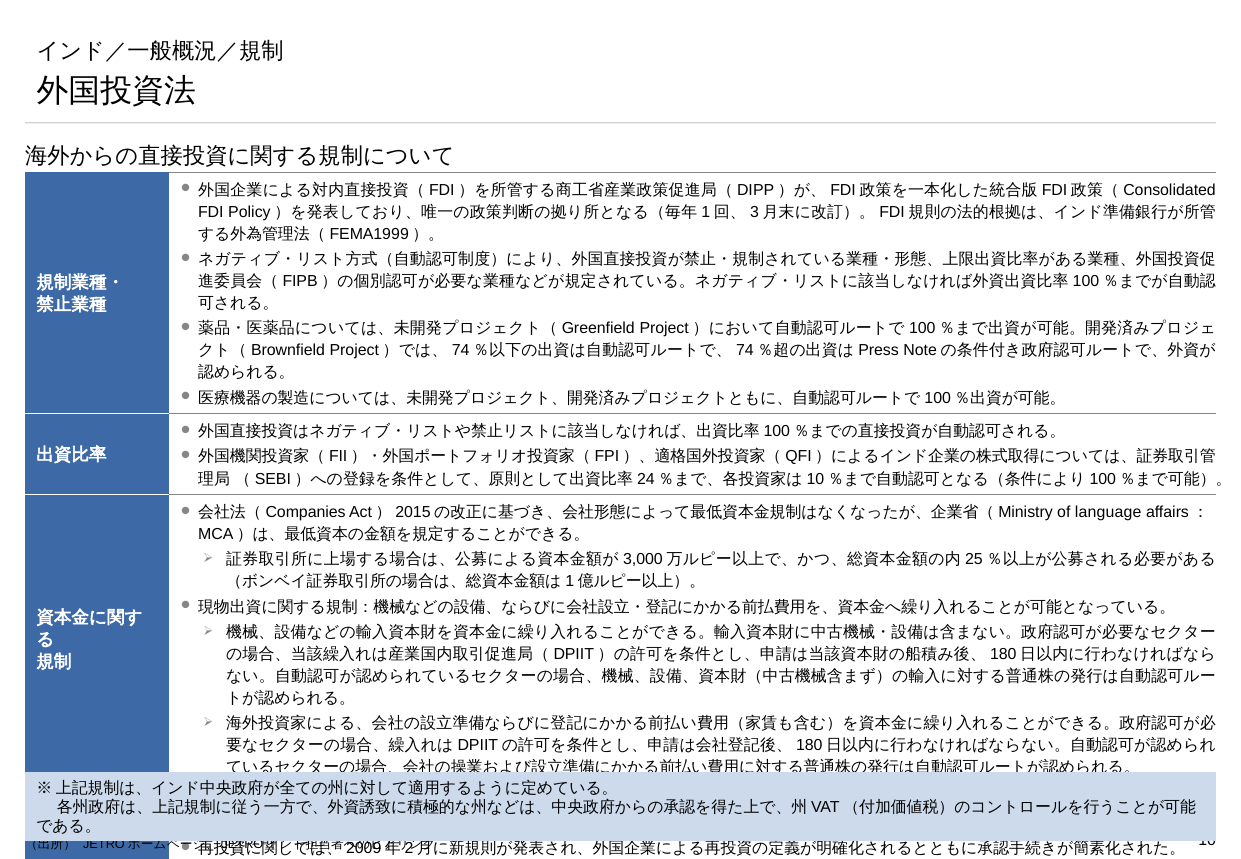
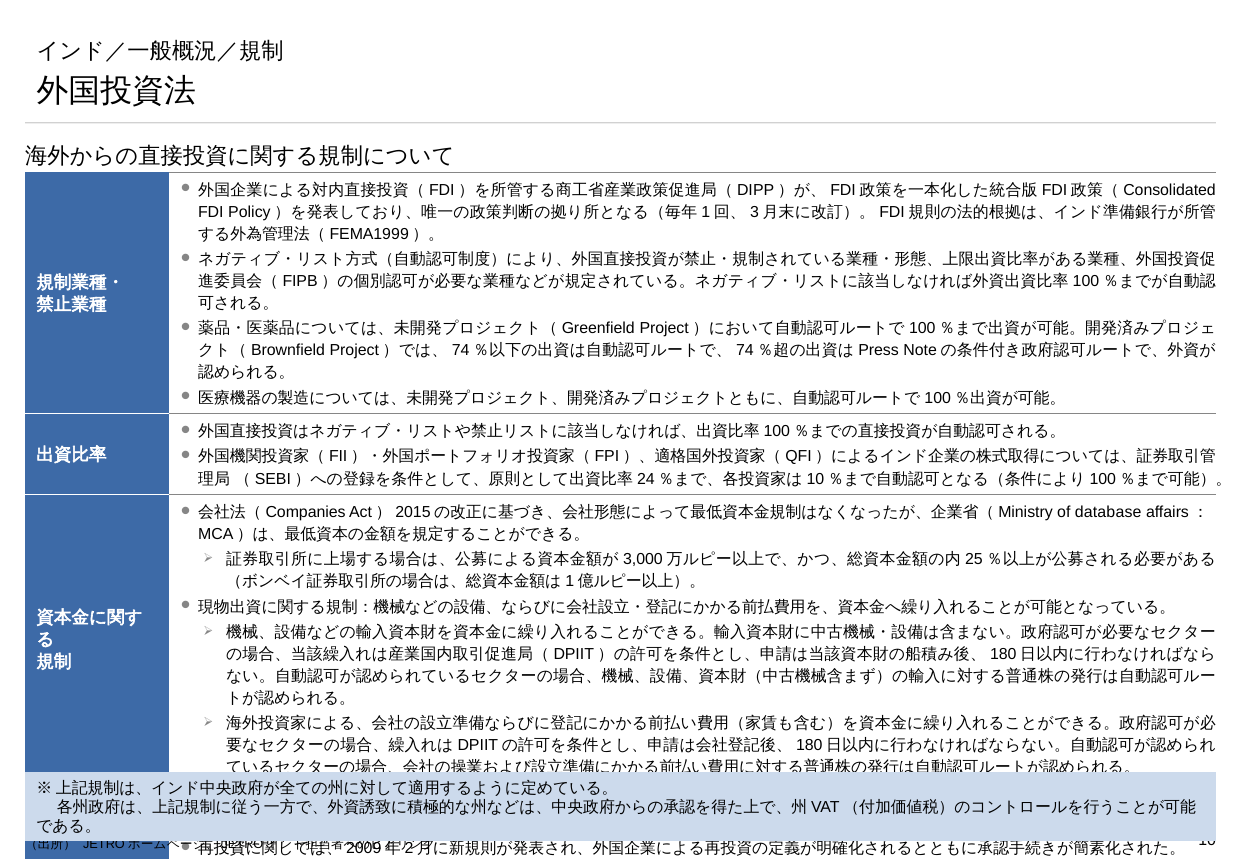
language: language -> database
